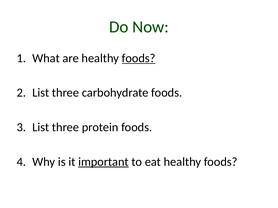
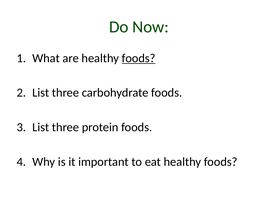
important underline: present -> none
